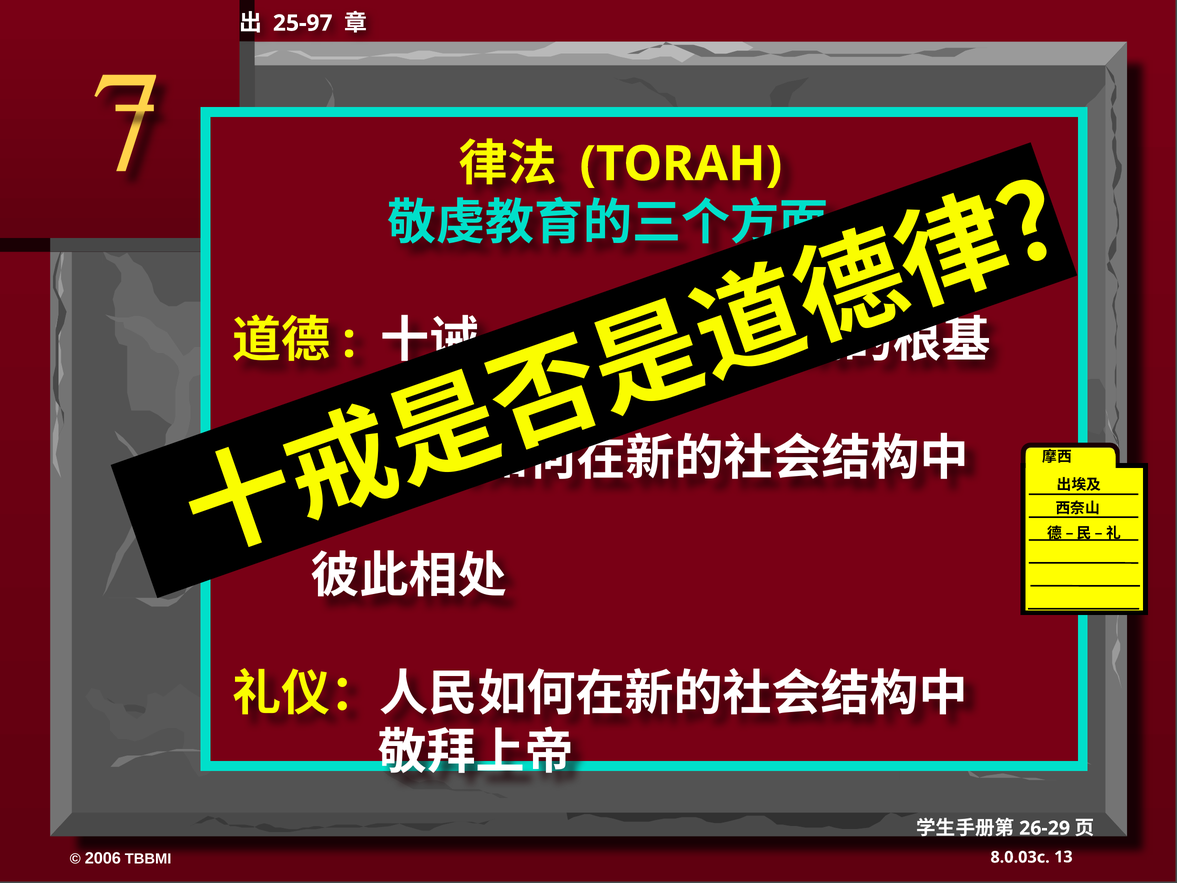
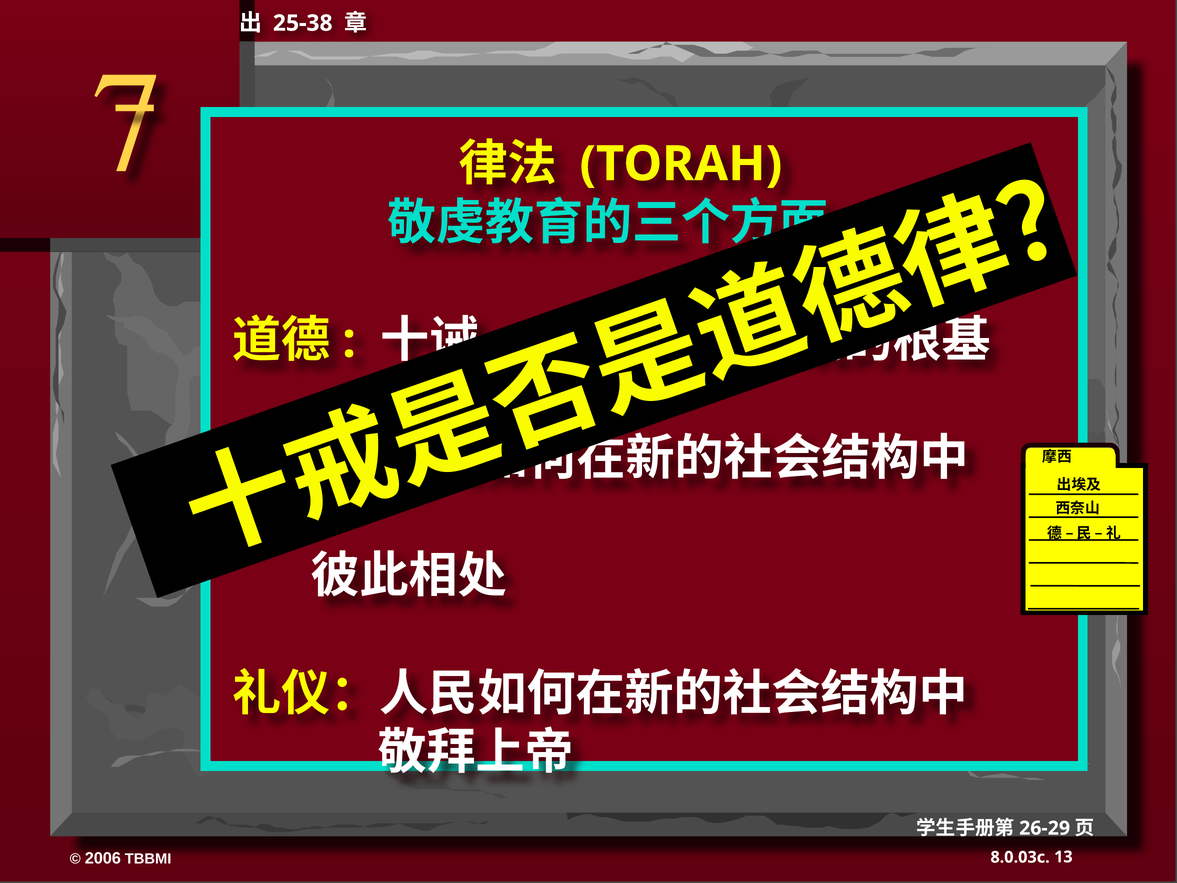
25-97: 25-97 -> 25-38
